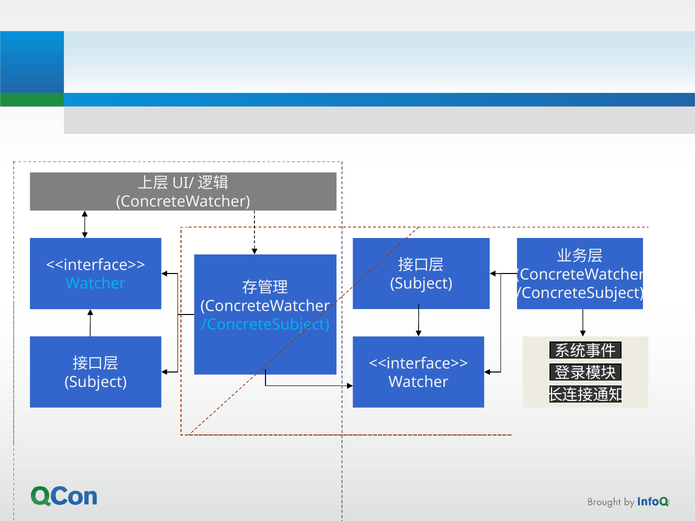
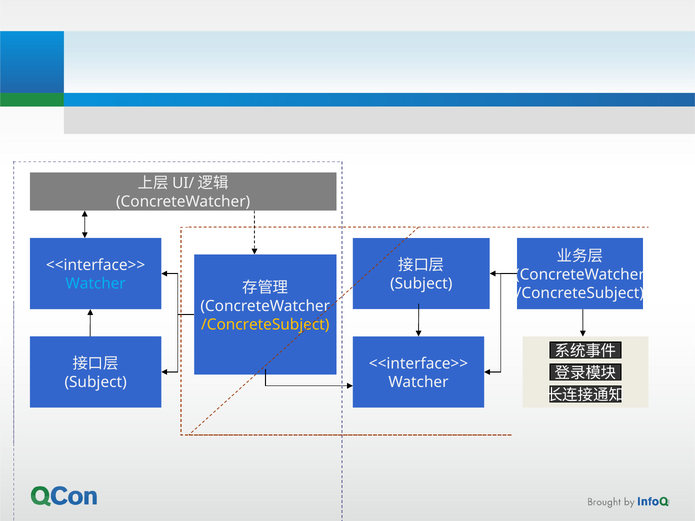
/ConcreteSubject at (265, 325) colour: light blue -> yellow
